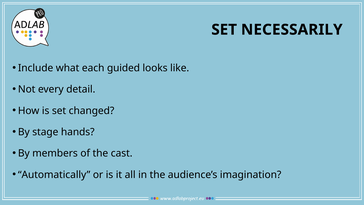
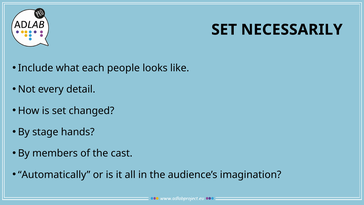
guided: guided -> people
